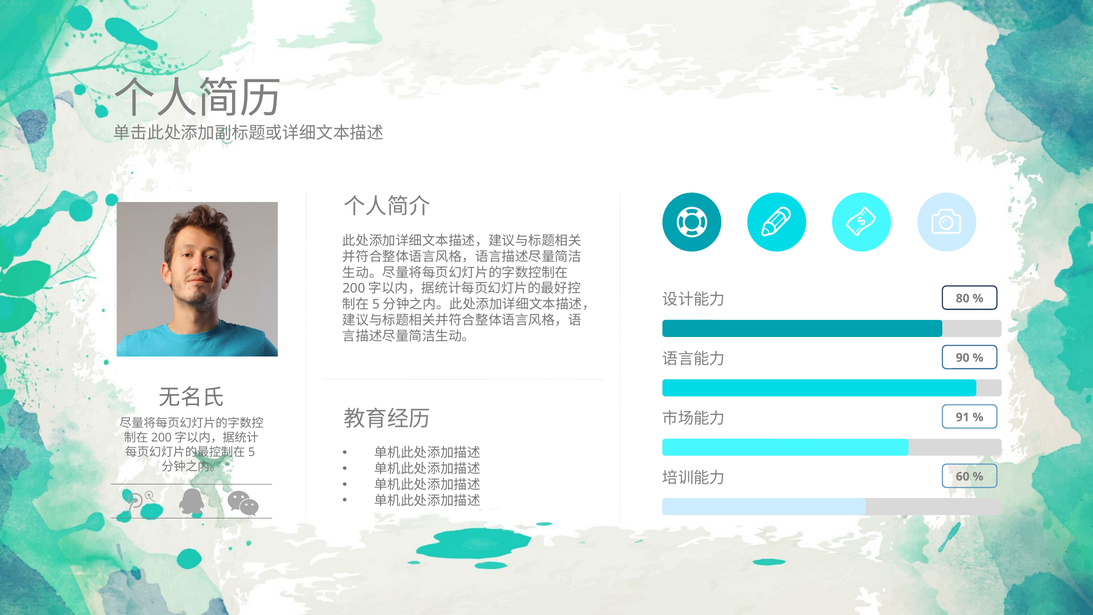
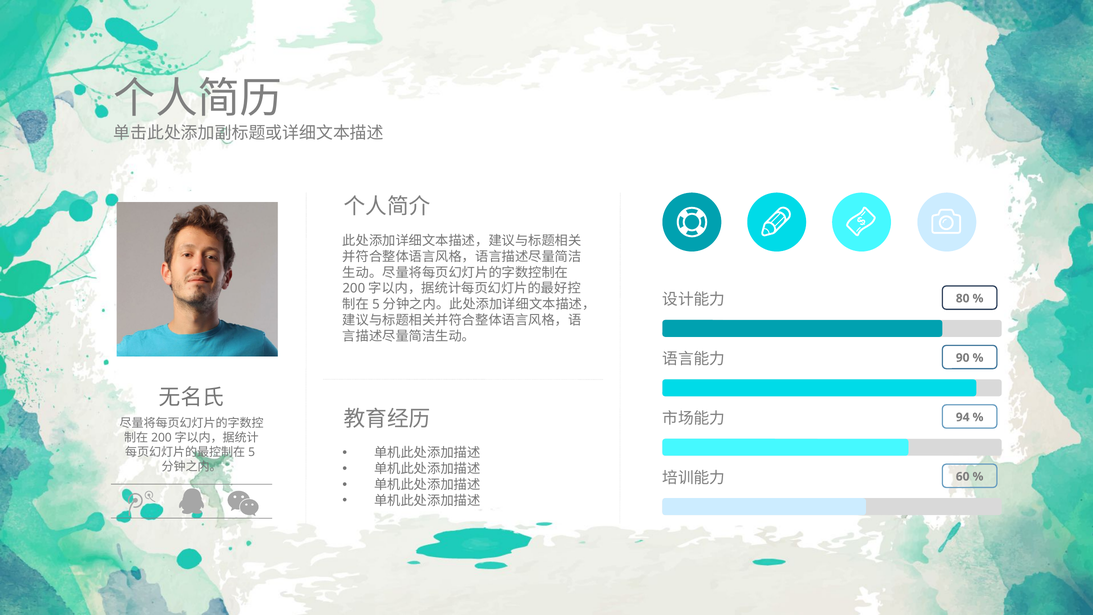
91: 91 -> 94
